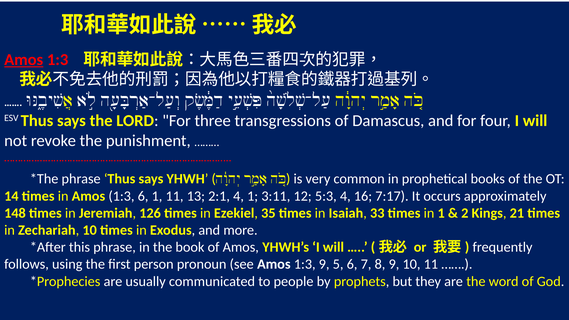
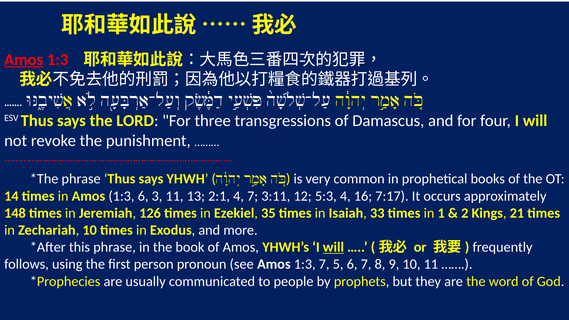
6 1: 1 -> 3
4 1: 1 -> 7
will at (333, 247) underline: none -> present
1:3 9: 9 -> 7
